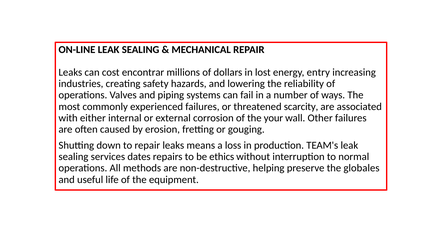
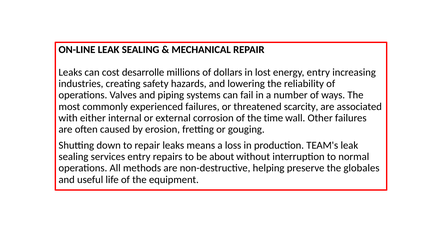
encontrar: encontrar -> desarrolle
your: your -> time
services dates: dates -> entry
ethics: ethics -> about
